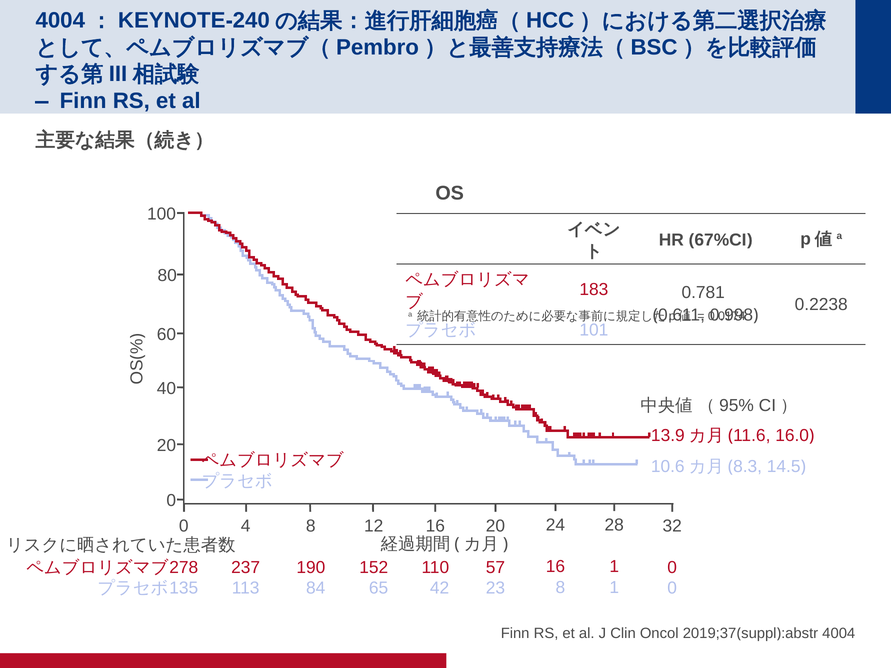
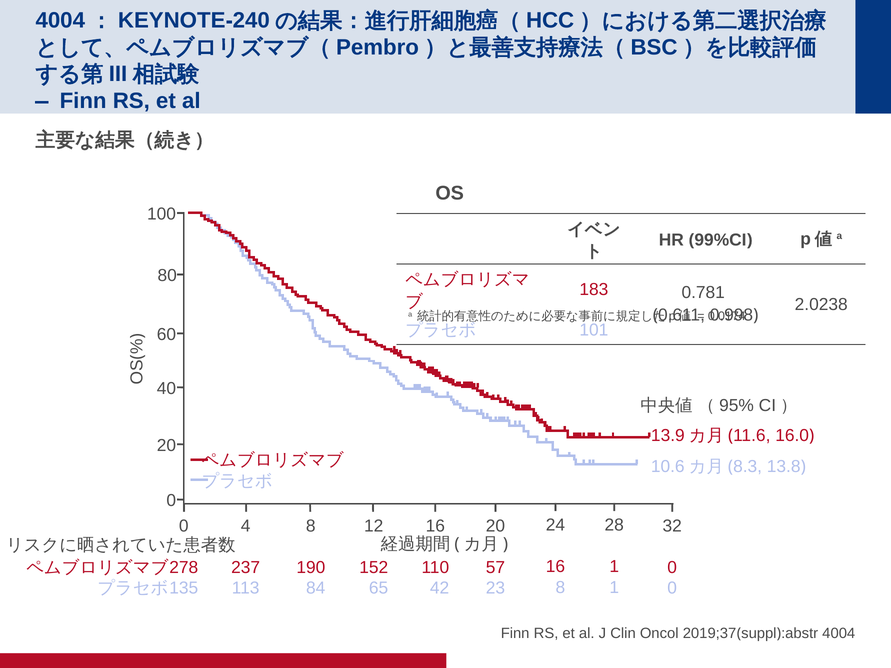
67%CI: 67%CI -> 99%CI
0.2238: 0.2238 -> 2.0238
14.5: 14.5 -> 13.8
